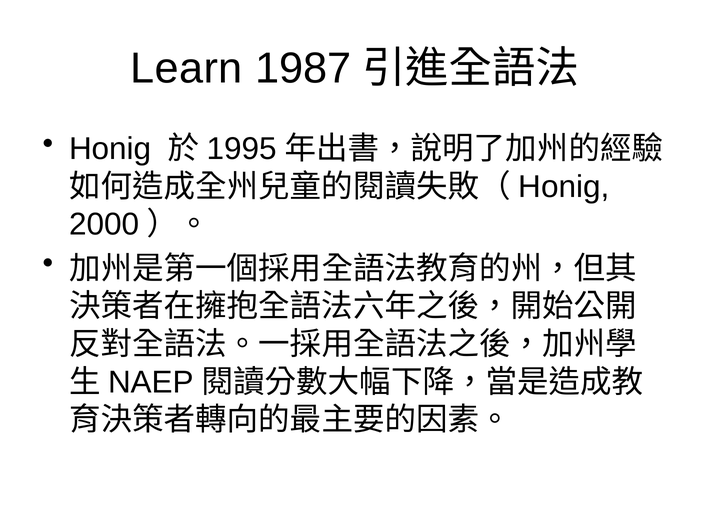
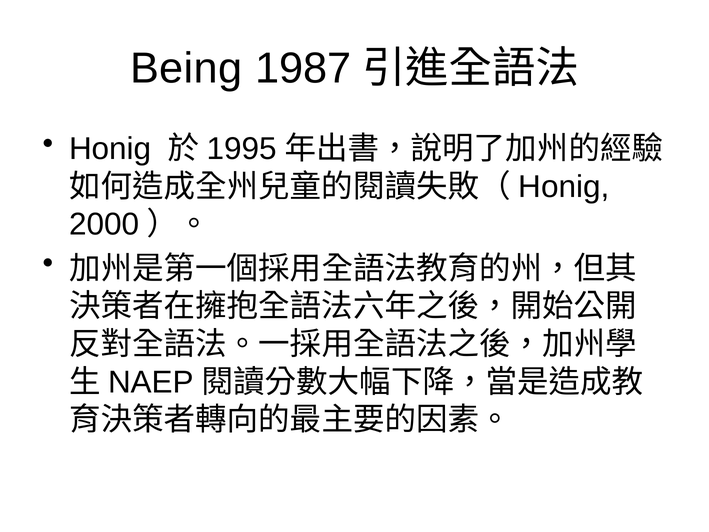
Learn: Learn -> Being
